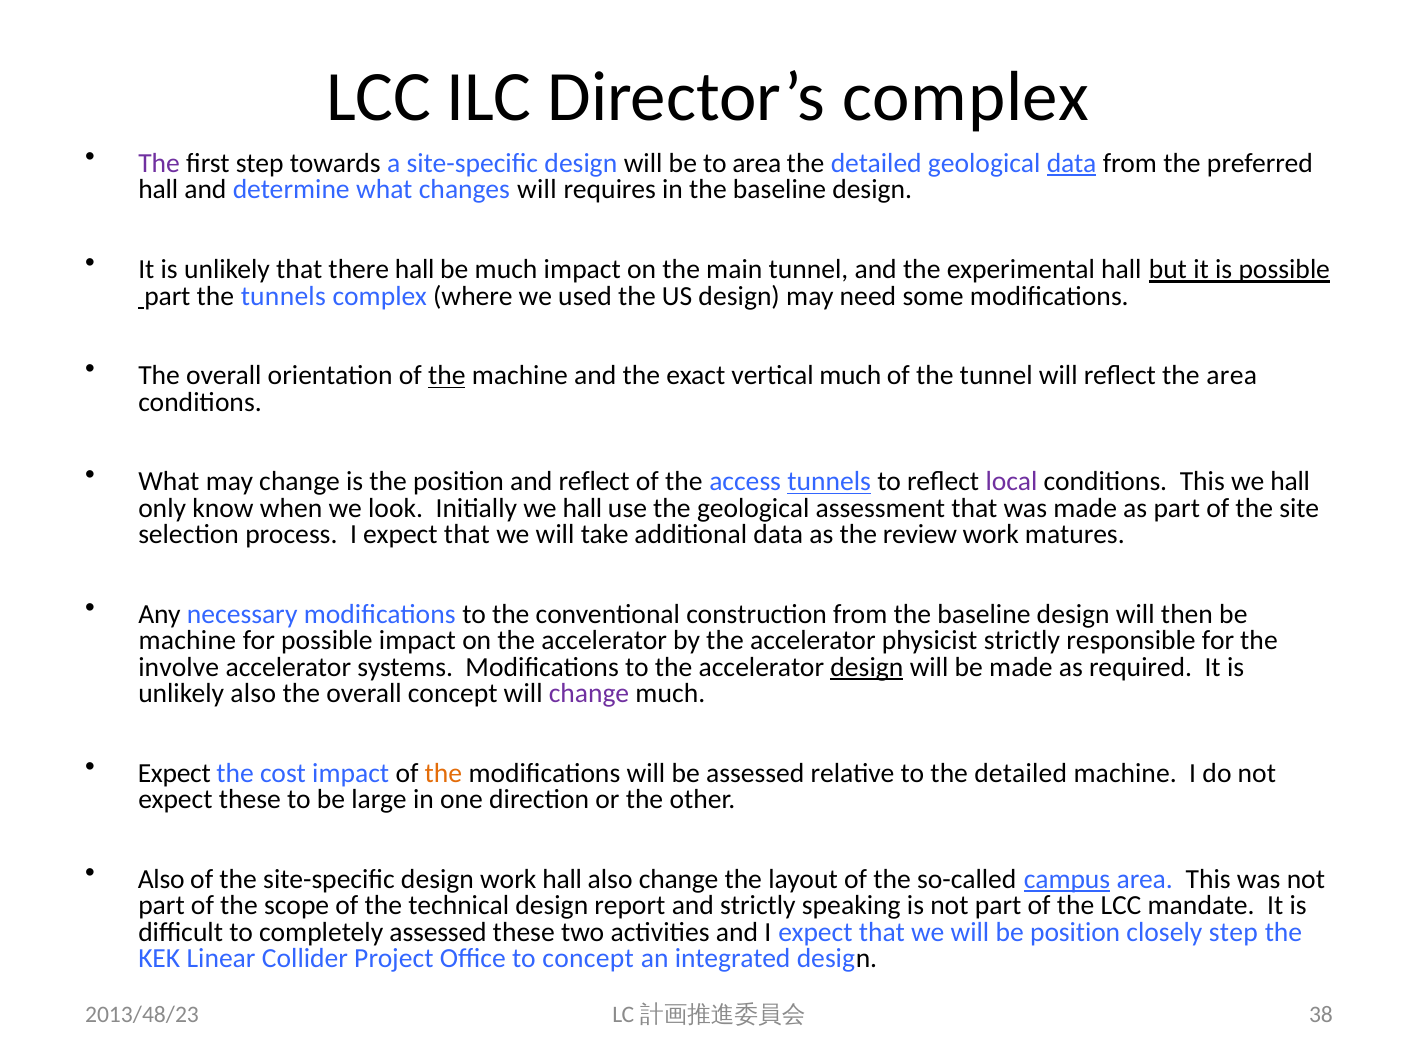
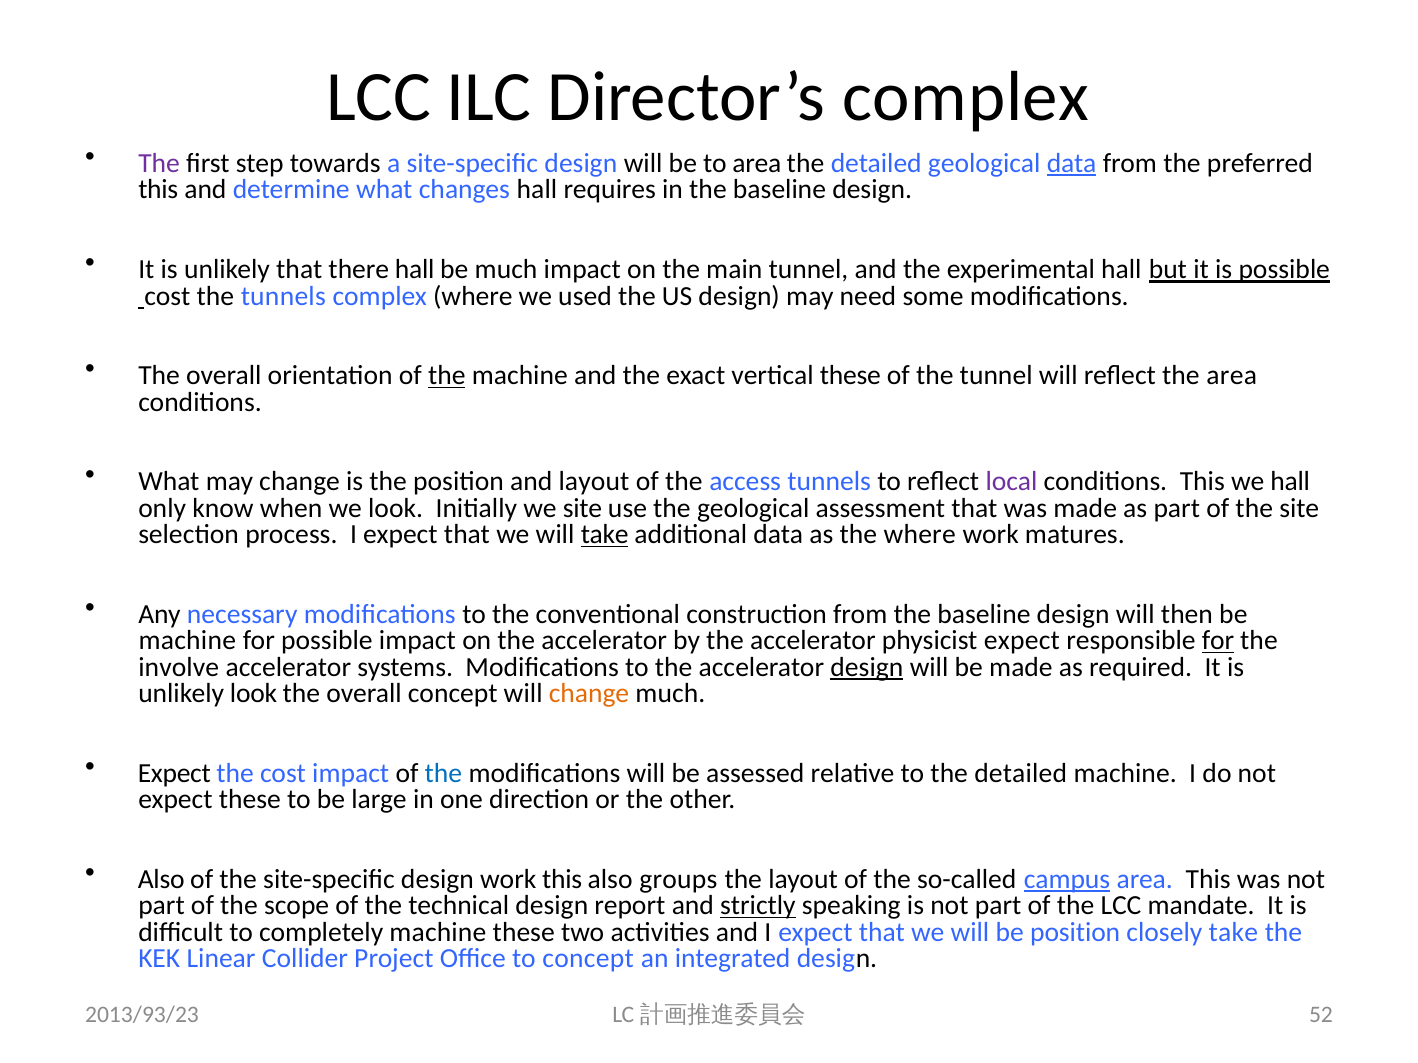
hall at (158, 190): hall -> this
changes will: will -> hall
part at (167, 296): part -> cost
vertical much: much -> these
and reflect: reflect -> layout
tunnels at (829, 482) underline: present -> none
Initially we hall: hall -> site
take at (605, 535) underline: none -> present
the review: review -> where
physicist strictly: strictly -> expect
for at (1218, 641) underline: none -> present
unlikely also: also -> look
change at (589, 694) colour: purple -> orange
the at (443, 773) colour: orange -> blue
work hall: hall -> this
also change: change -> groups
strictly at (758, 906) underline: none -> present
completely assessed: assessed -> machine
closely step: step -> take
2013/48/23: 2013/48/23 -> 2013/93/23
38: 38 -> 52
